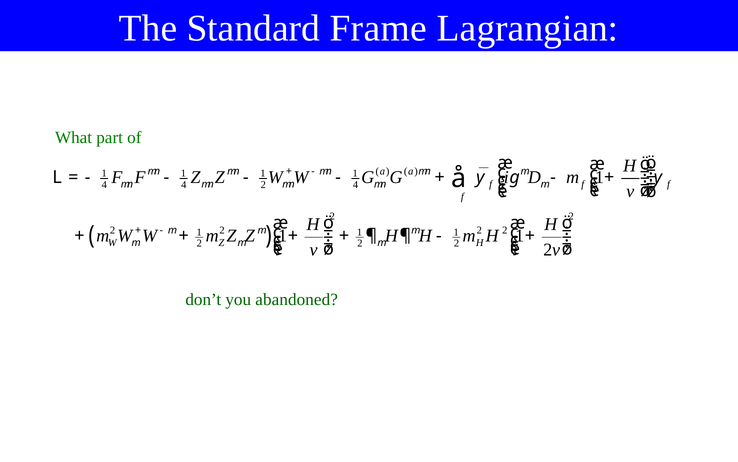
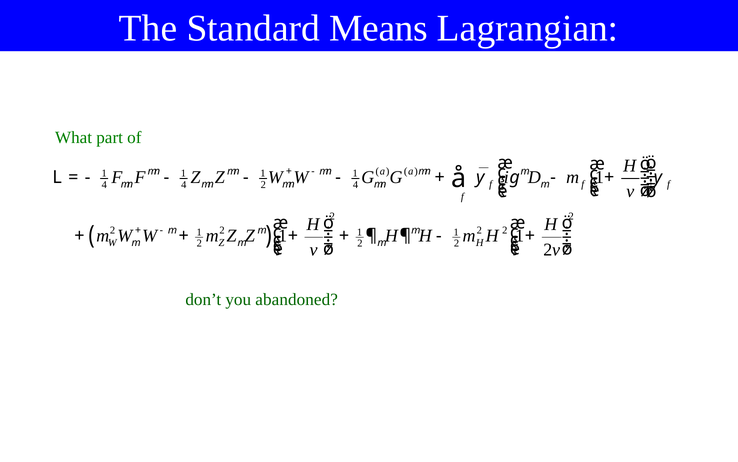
Frame: Frame -> Means
